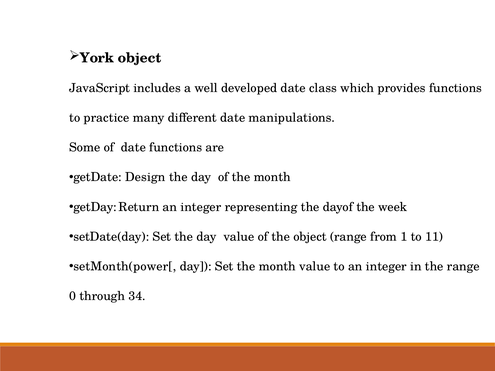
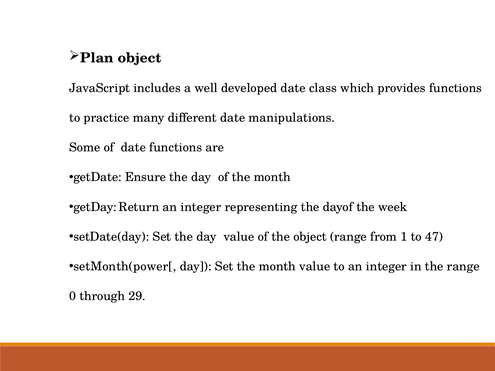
York: York -> Plan
Design: Design -> Ensure
11: 11 -> 47
34: 34 -> 29
